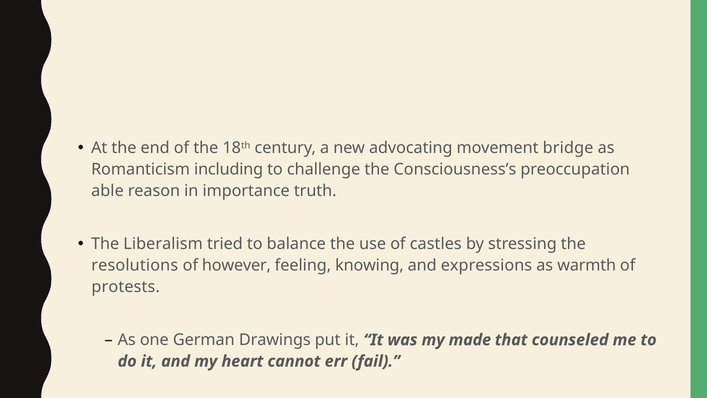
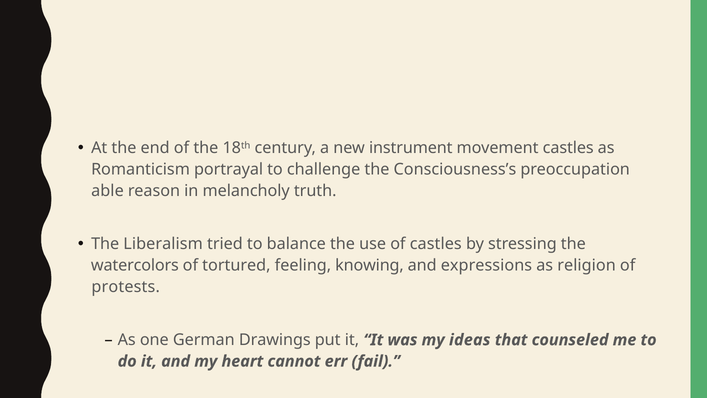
advocating: advocating -> instrument
movement bridge: bridge -> castles
including: including -> portrayal
importance: importance -> melancholy
resolutions: resolutions -> watercolors
however: however -> tortured
warmth: warmth -> religion
made: made -> ideas
